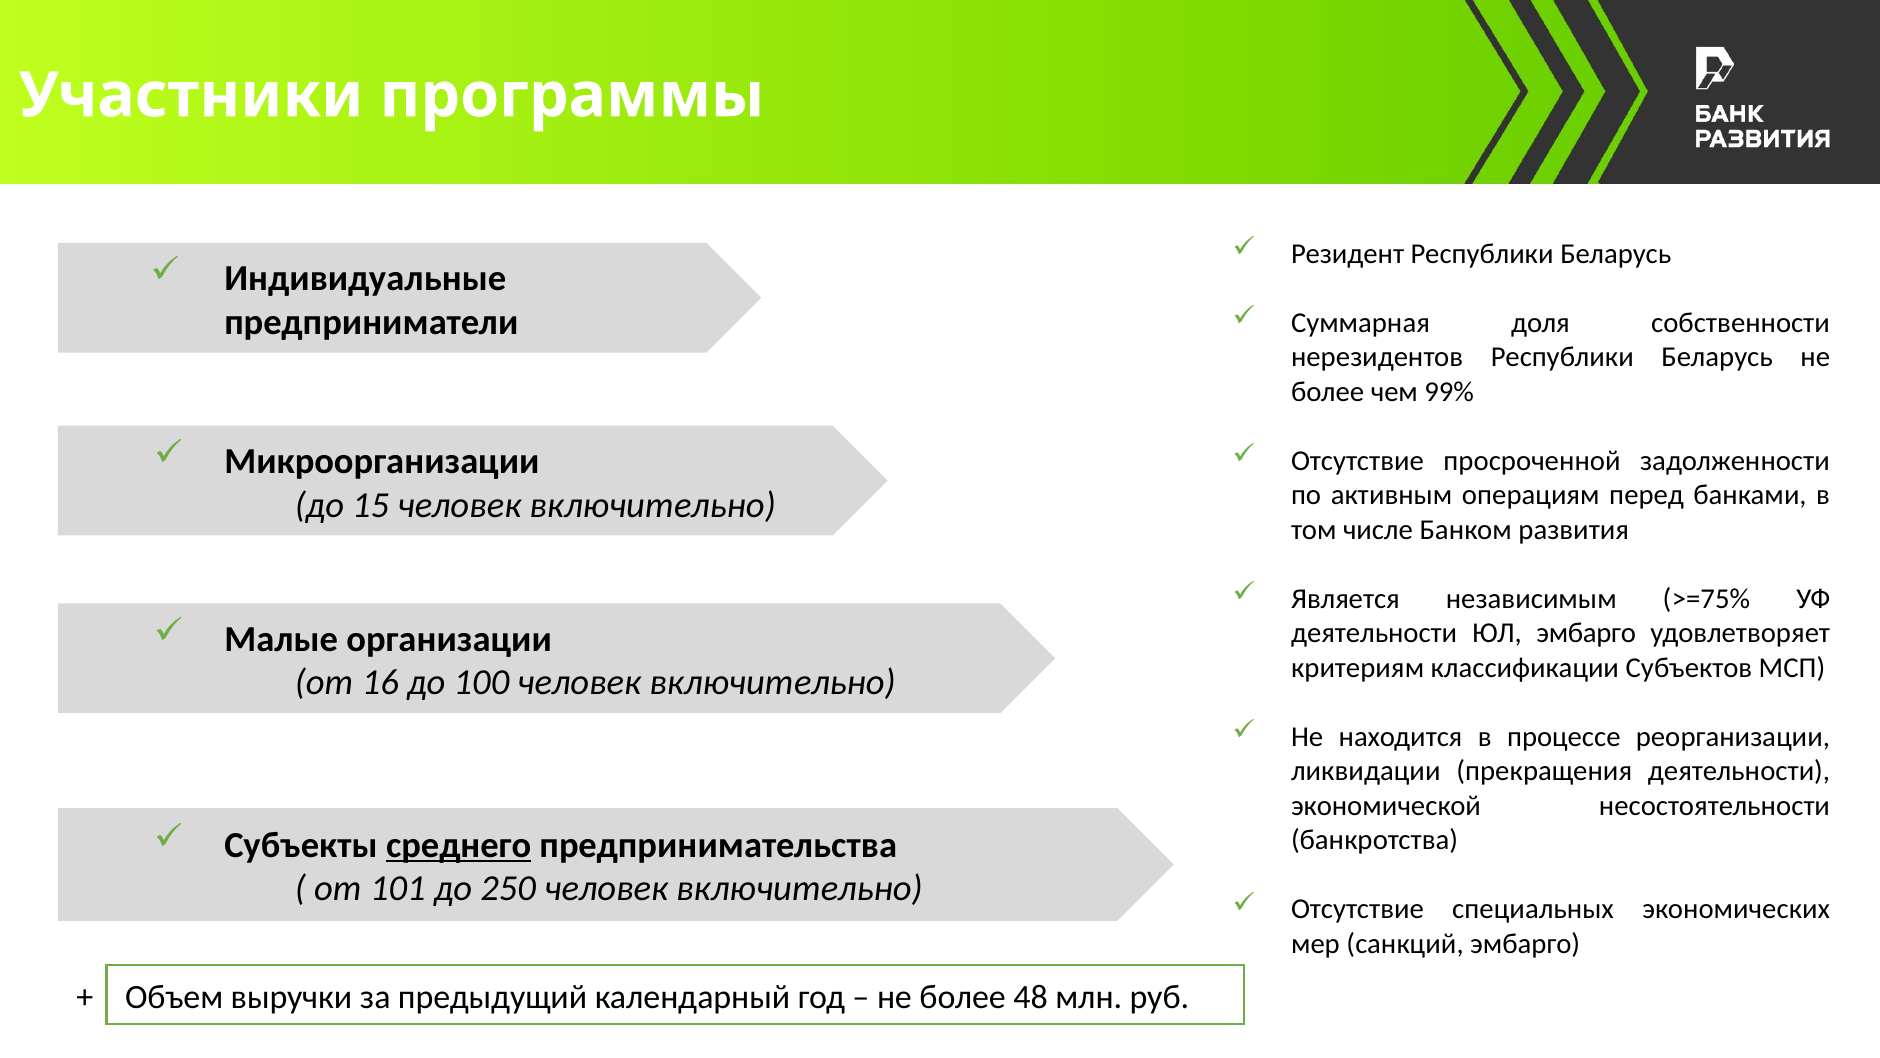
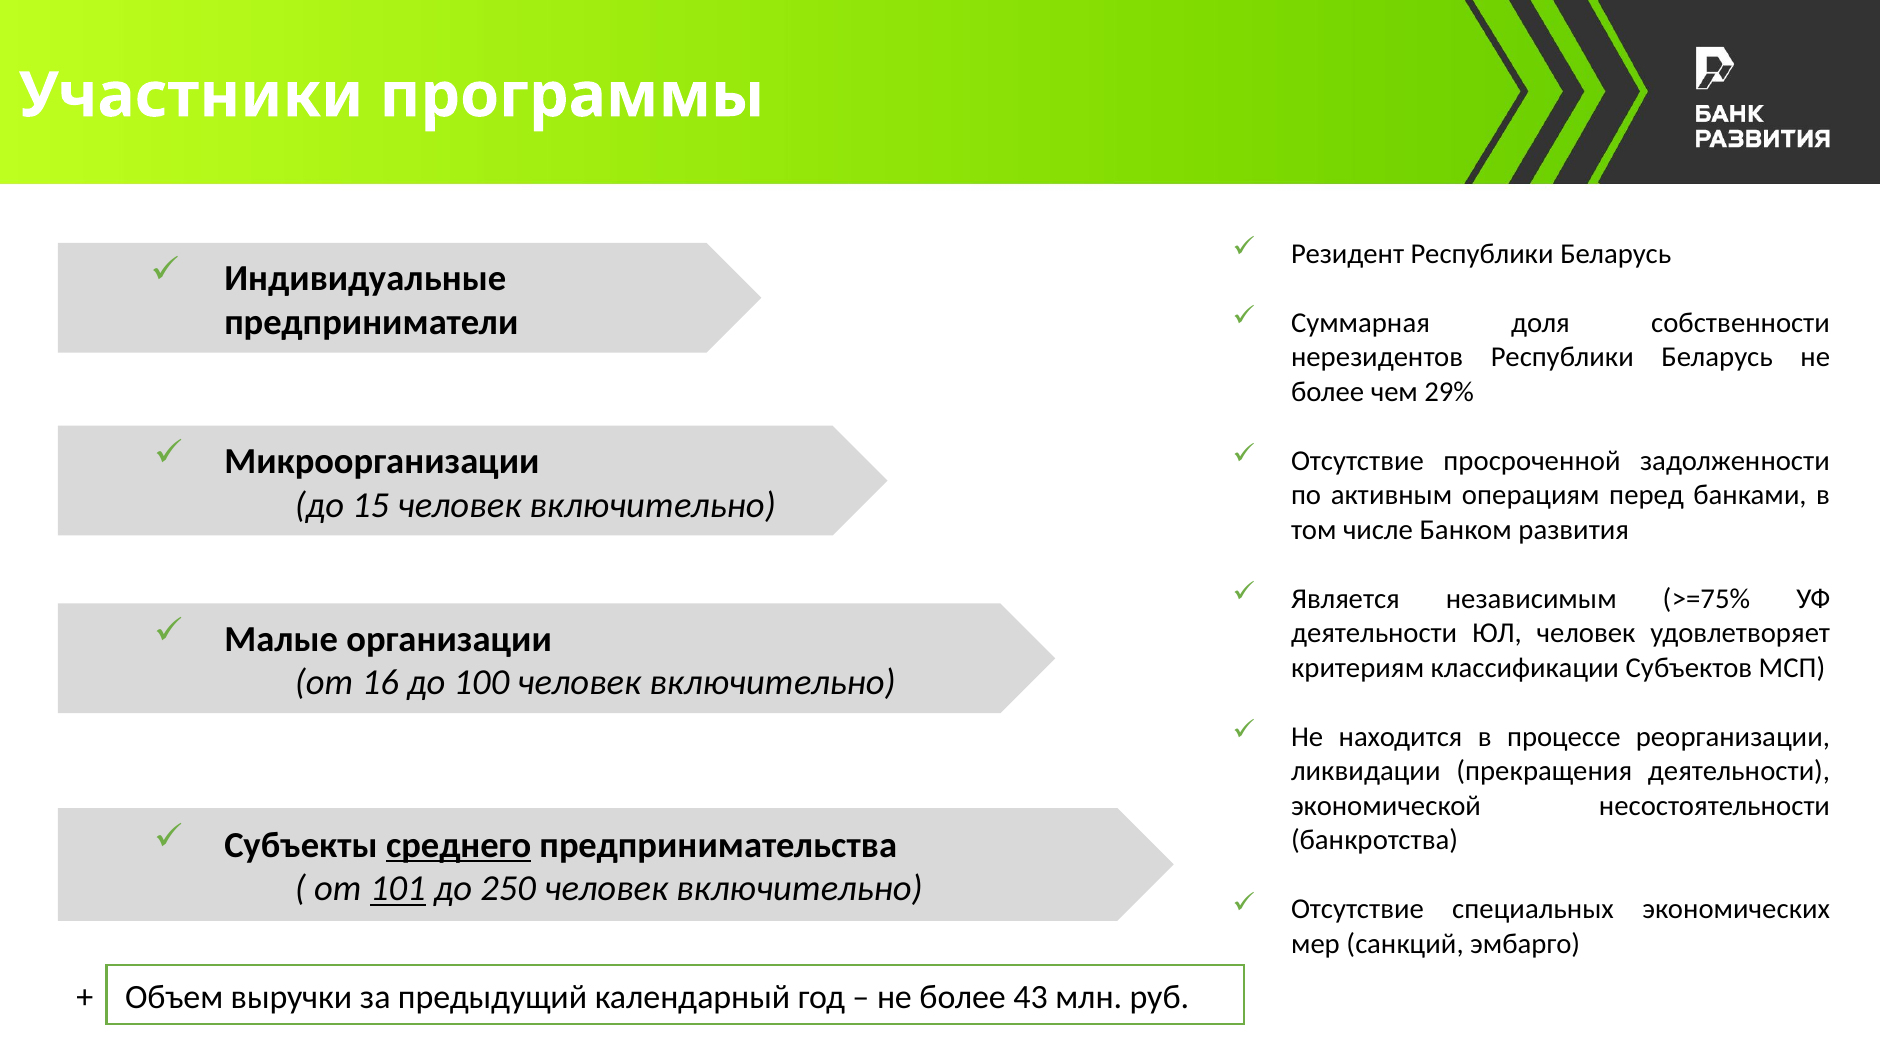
99%: 99% -> 29%
ЮЛ эмбарго: эмбарго -> человек
101 underline: none -> present
48: 48 -> 43
